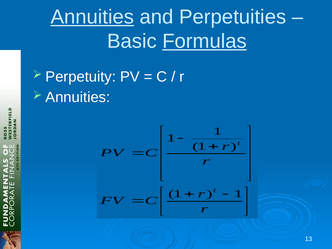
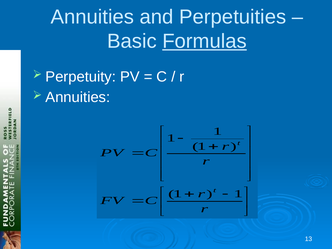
Annuities at (92, 17) underline: present -> none
